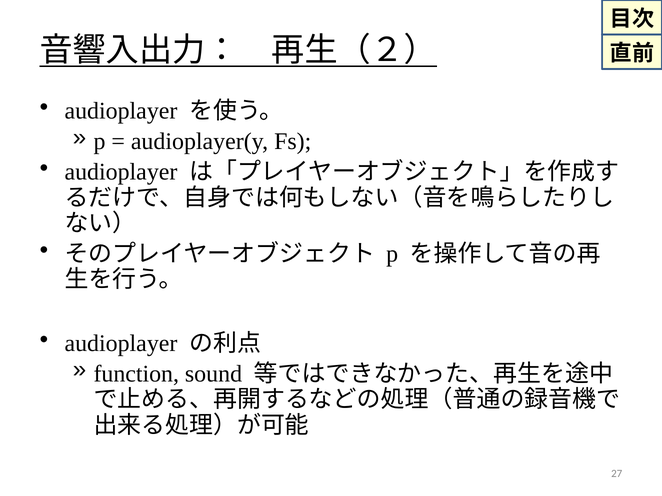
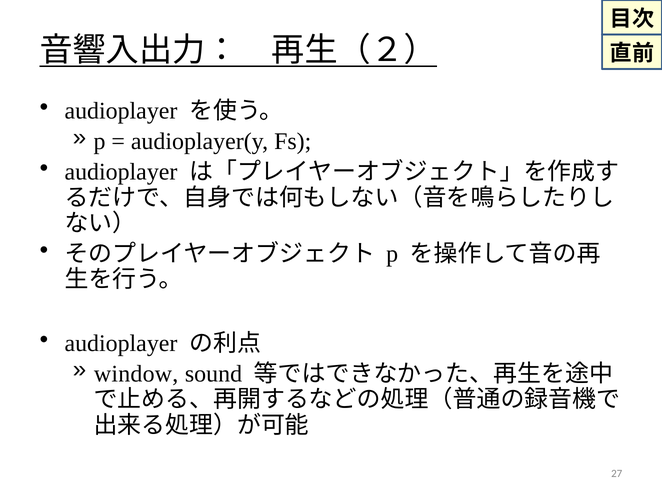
function: function -> window
